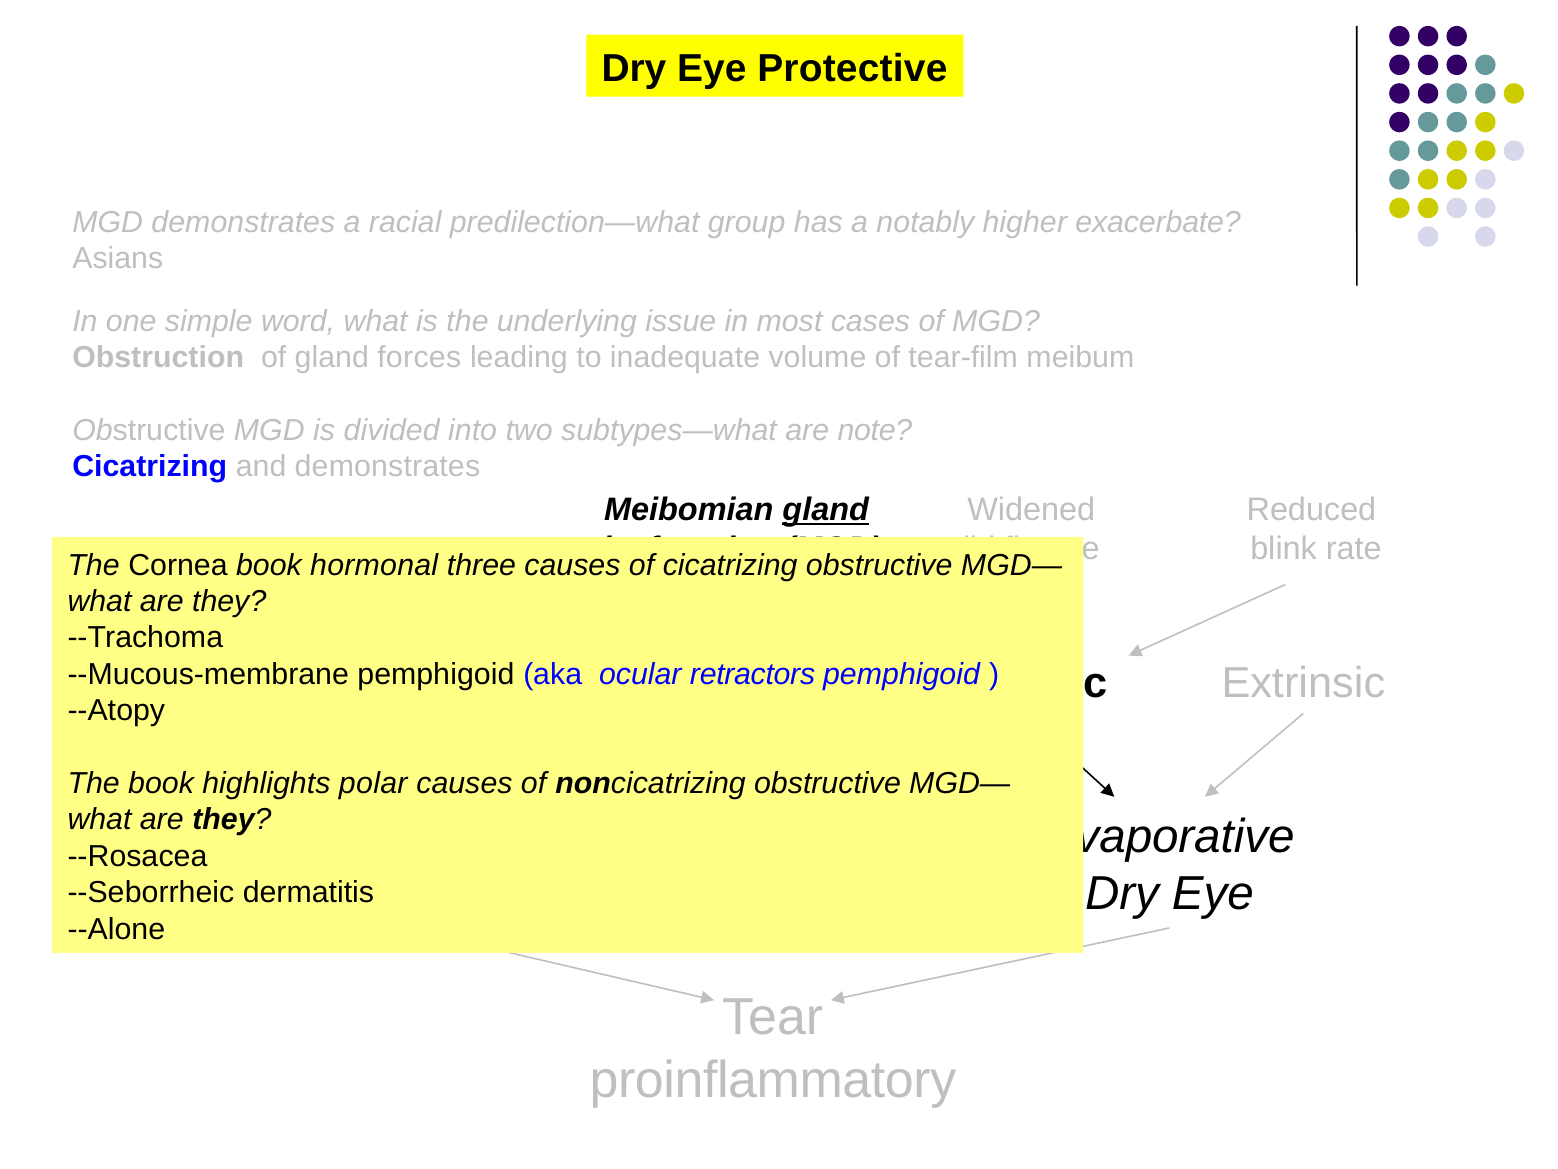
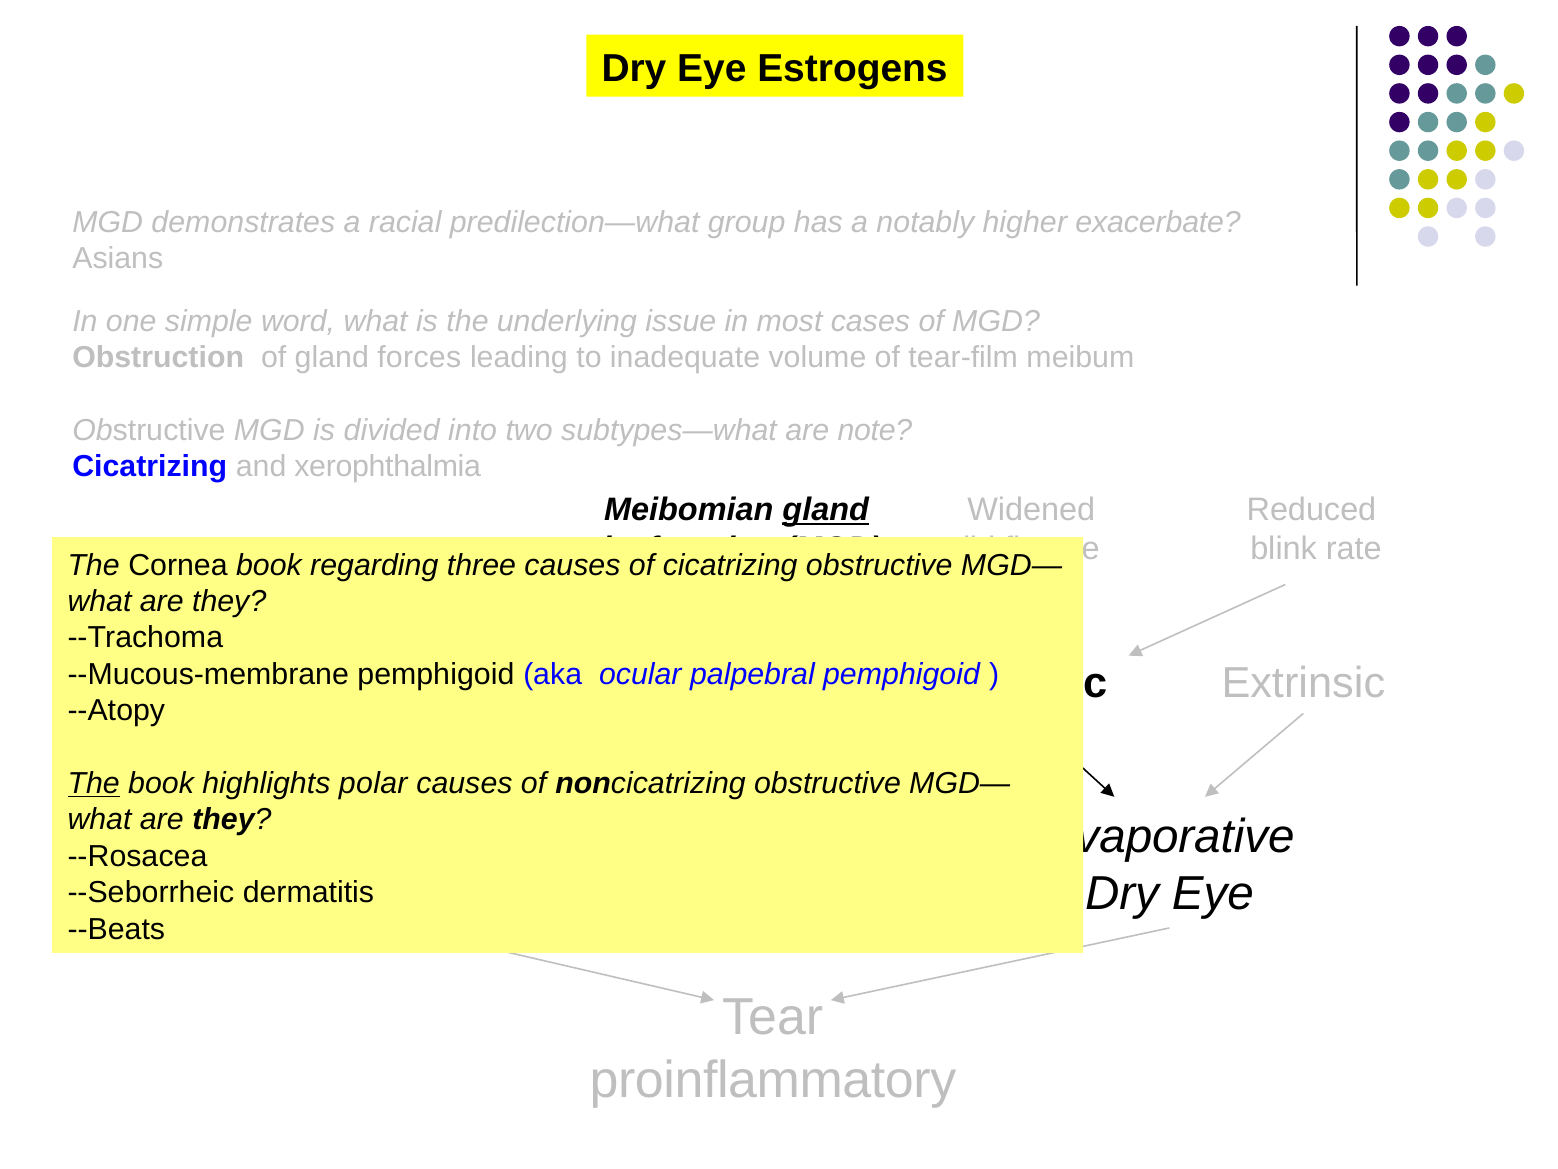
Protective: Protective -> Estrogens
and demonstrates: demonstrates -> xerophthalmia
hormonal: hormonal -> regarding
retractors: retractors -> palpebral
The at (94, 783) underline: none -> present
--Alone: --Alone -> --Beats
